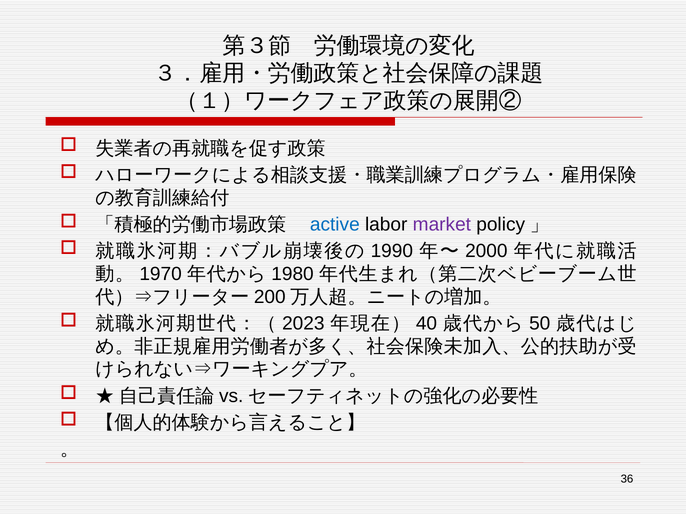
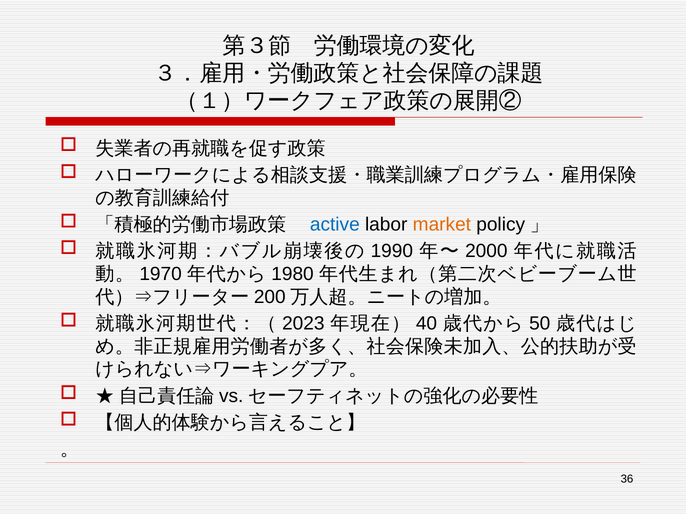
market colour: purple -> orange
